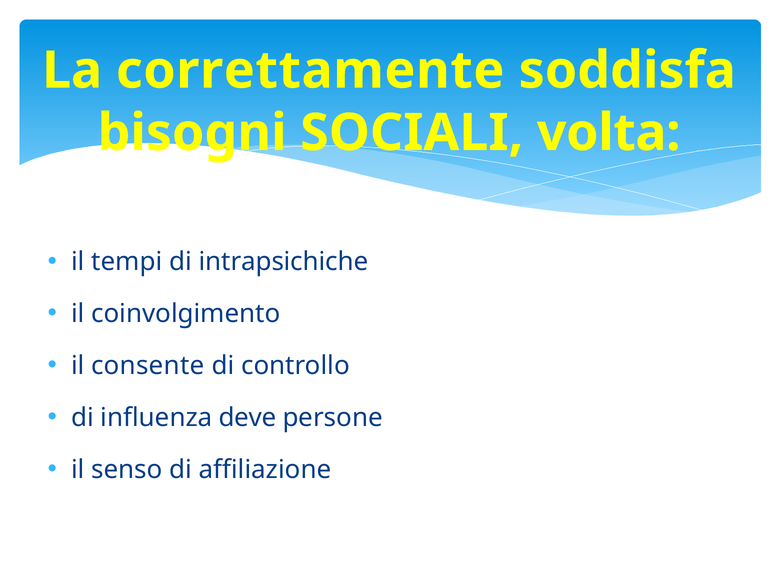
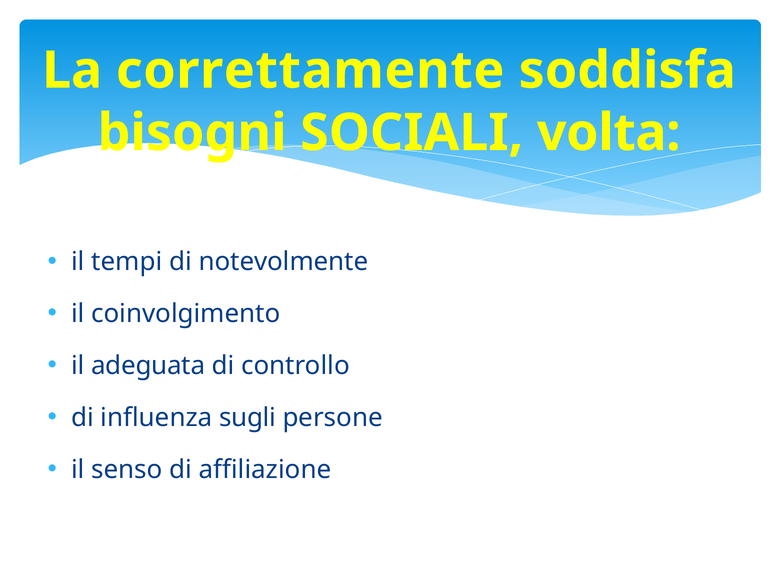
intrapsichiche: intrapsichiche -> notevolmente
consente: consente -> adeguata
deve: deve -> sugli
